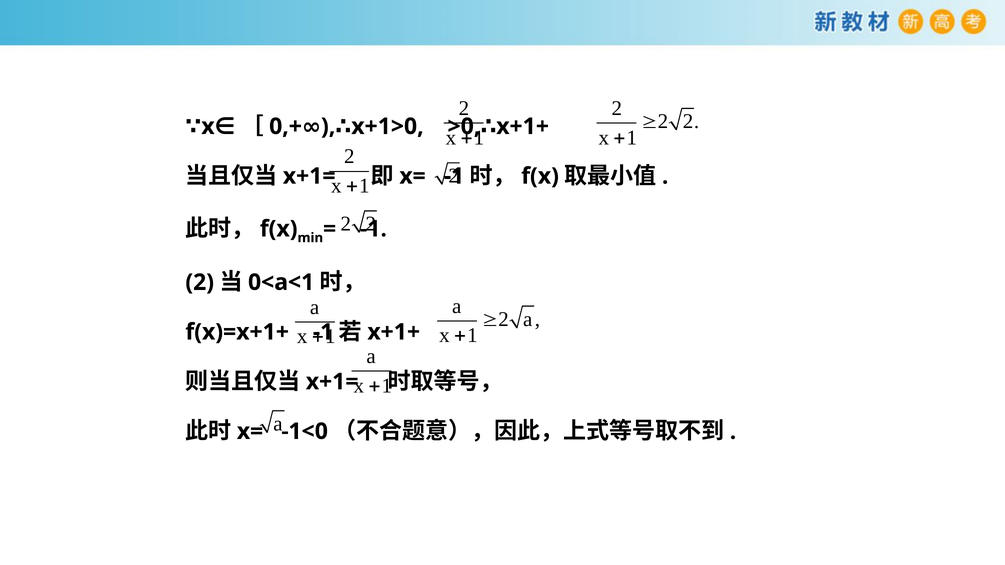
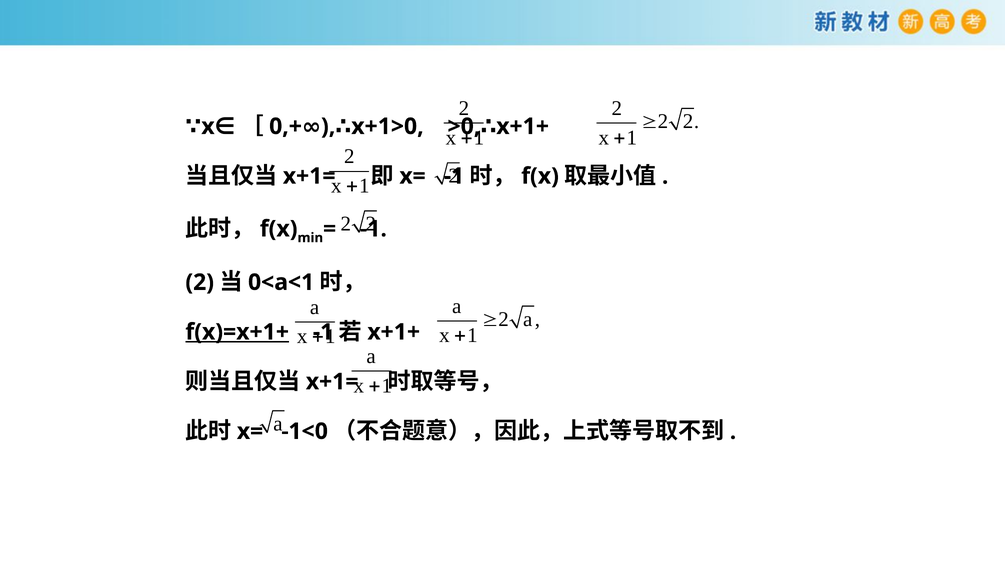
f(x)=x+1+ underline: none -> present
